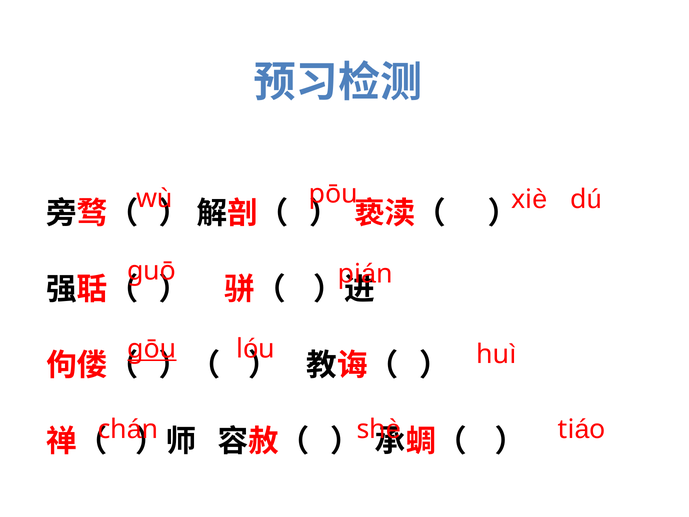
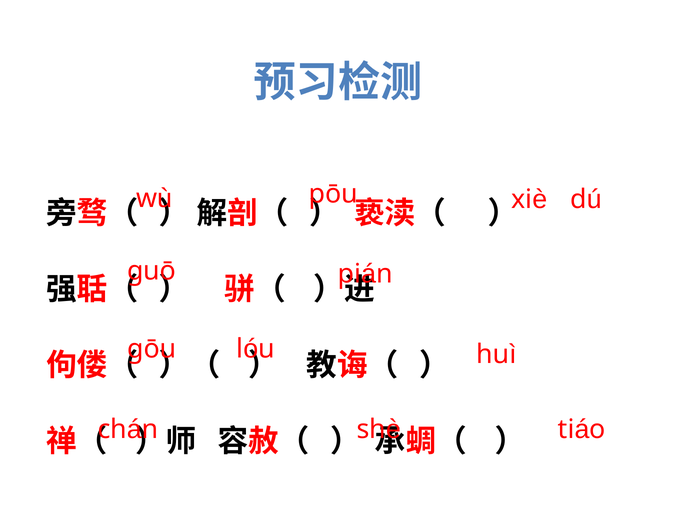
ɡōu underline: present -> none
